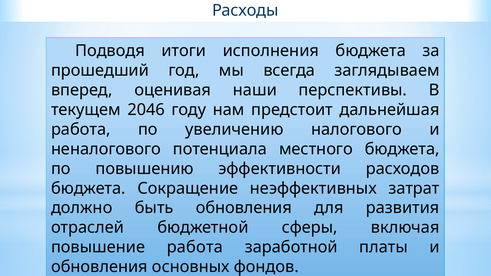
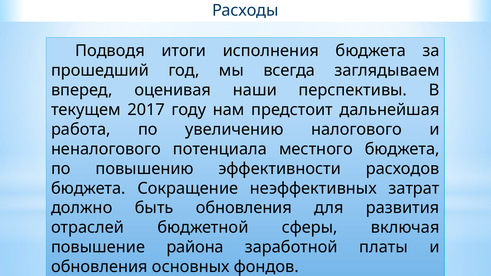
2046: 2046 -> 2017
повышение работа: работа -> района
